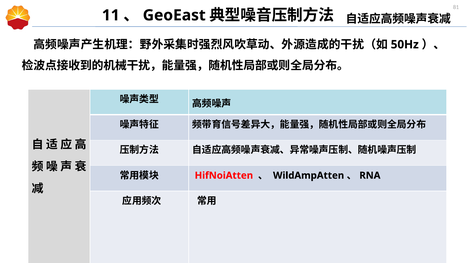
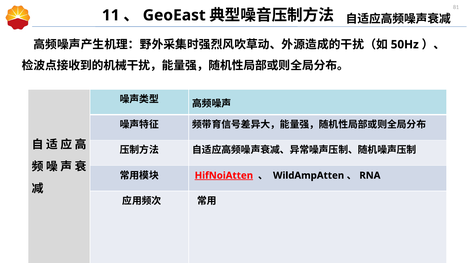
HifNoiAtten underline: none -> present
